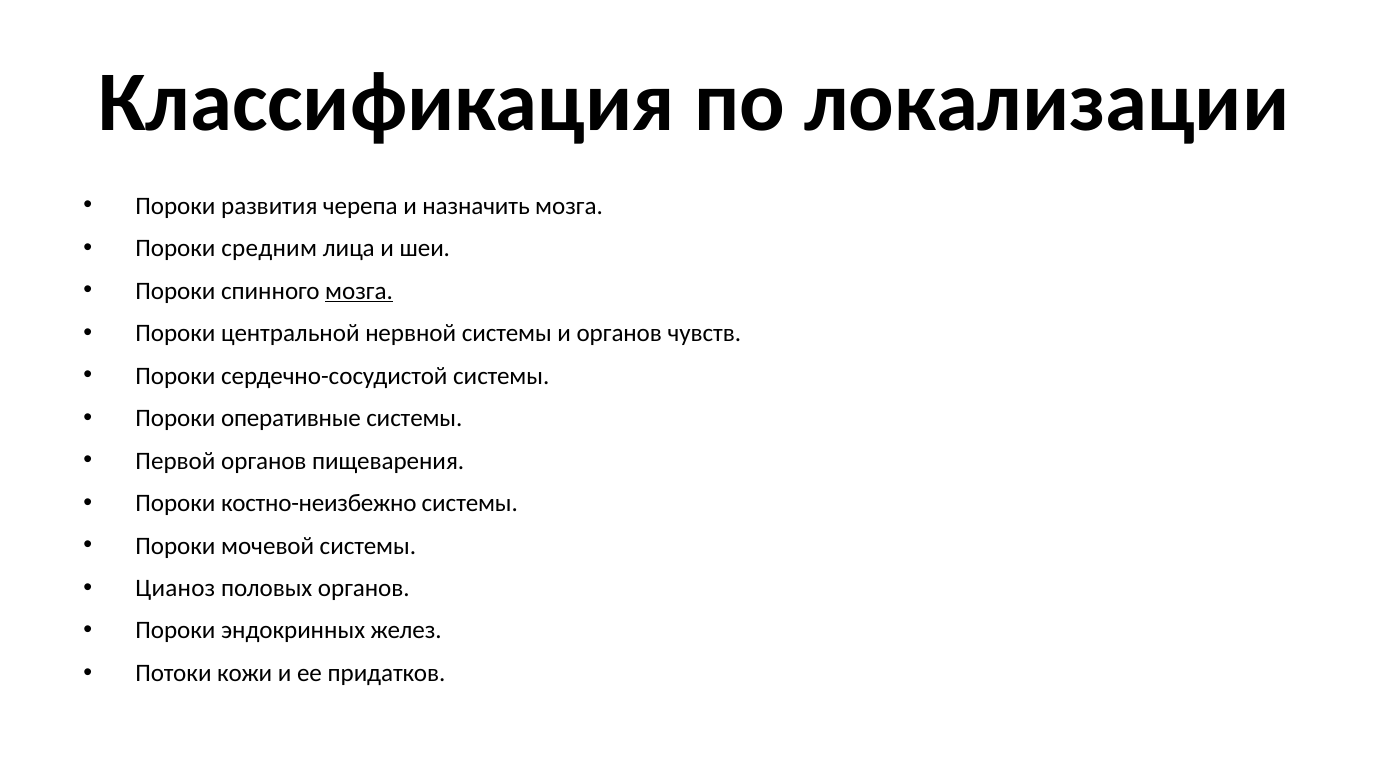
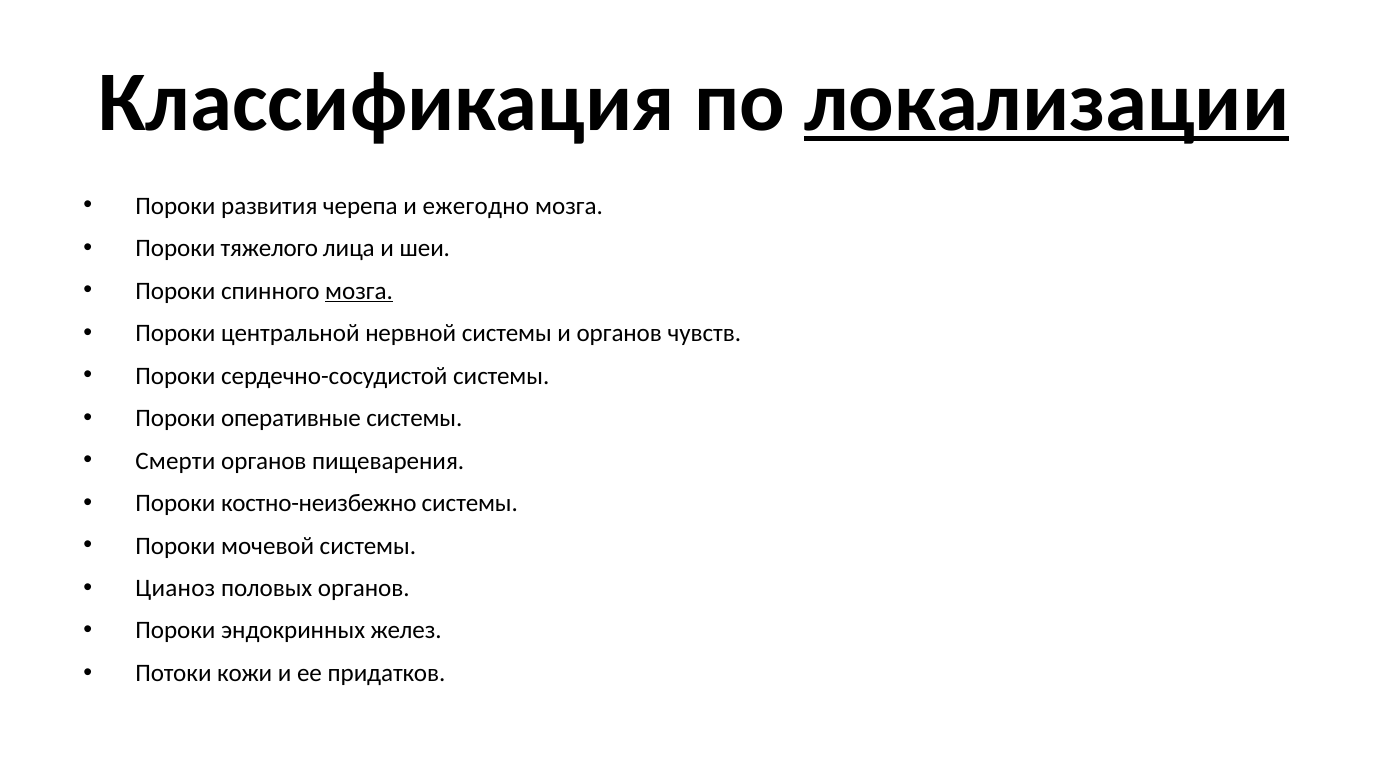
локализации underline: none -> present
назначить: назначить -> ежегодно
средним: средним -> тяжелого
Первой: Первой -> Смерти
